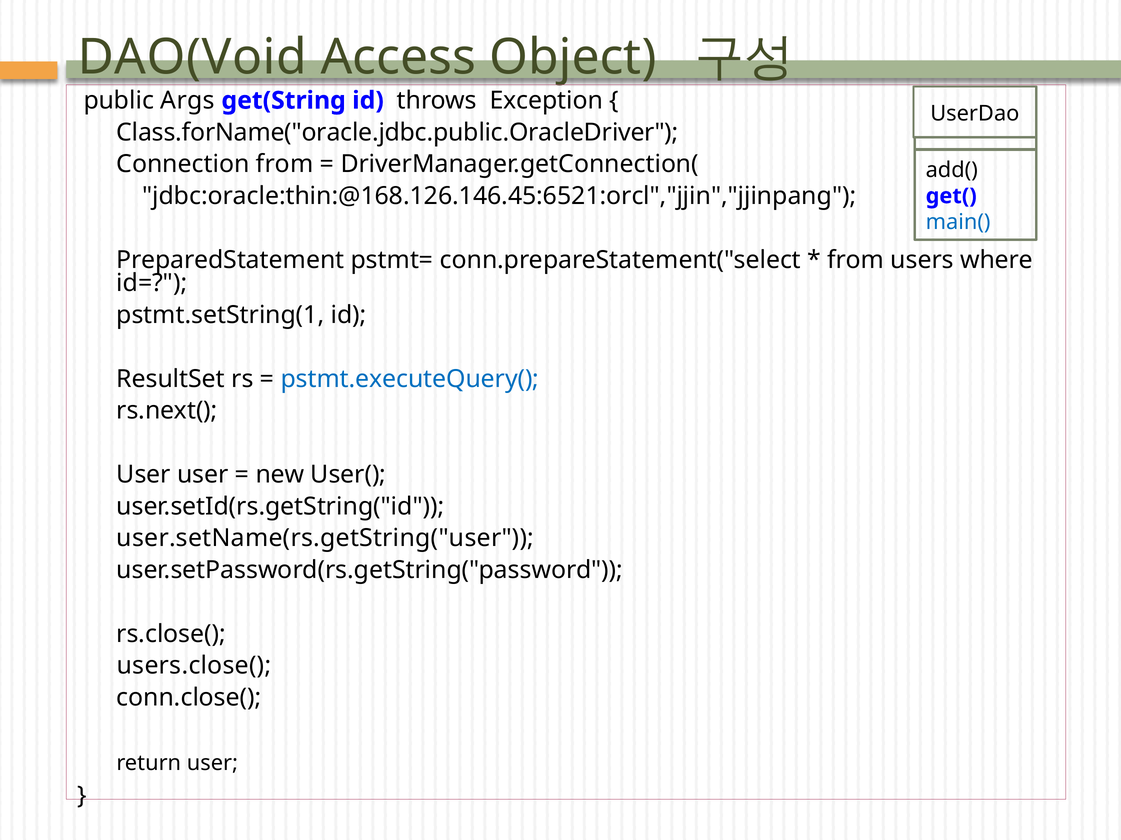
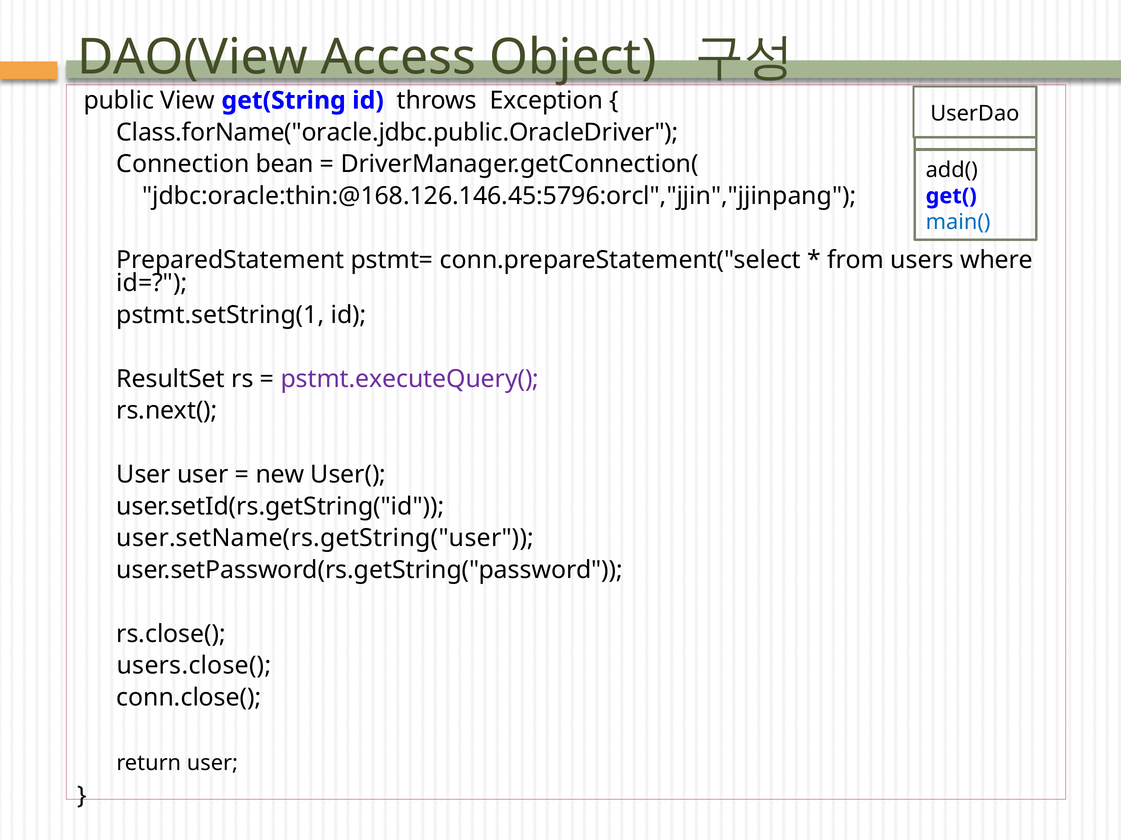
DAO(Void: DAO(Void -> DAO(View
Args: Args -> View
Connection from: from -> bean
jdbc:oracle:thin:@168.126.146.45:6521:orcl","jjin","jjinpang: jdbc:oracle:thin:@168.126.146.45:6521:orcl","jjin","jjinpang -> jdbc:oracle:thin:@168.126.146.45:5796:orcl","jjin","jjinpang
pstmt.executeQuery( colour: blue -> purple
